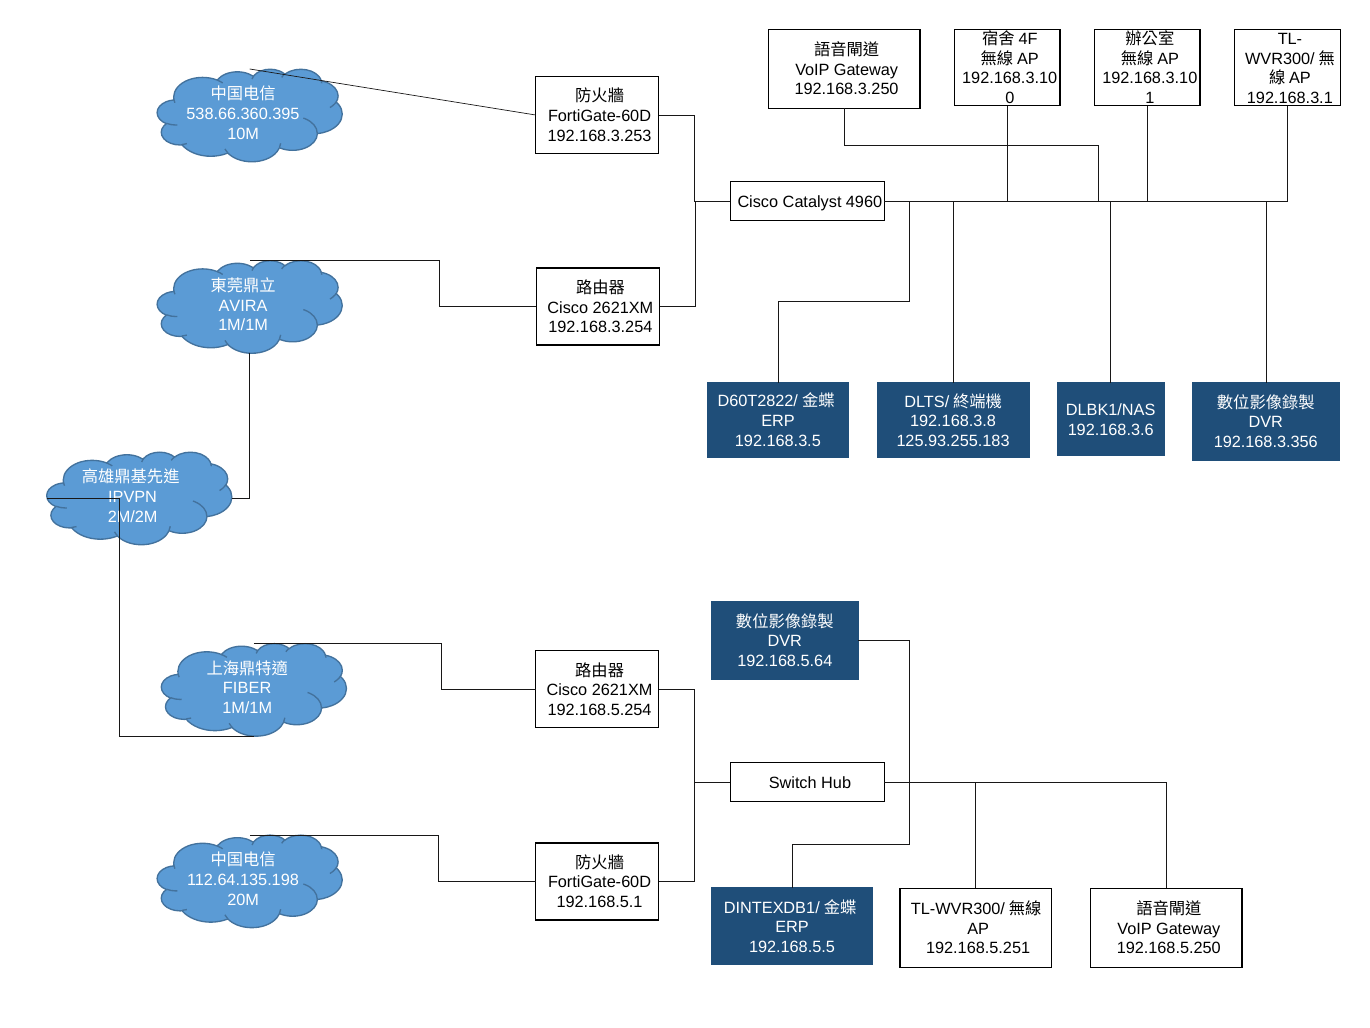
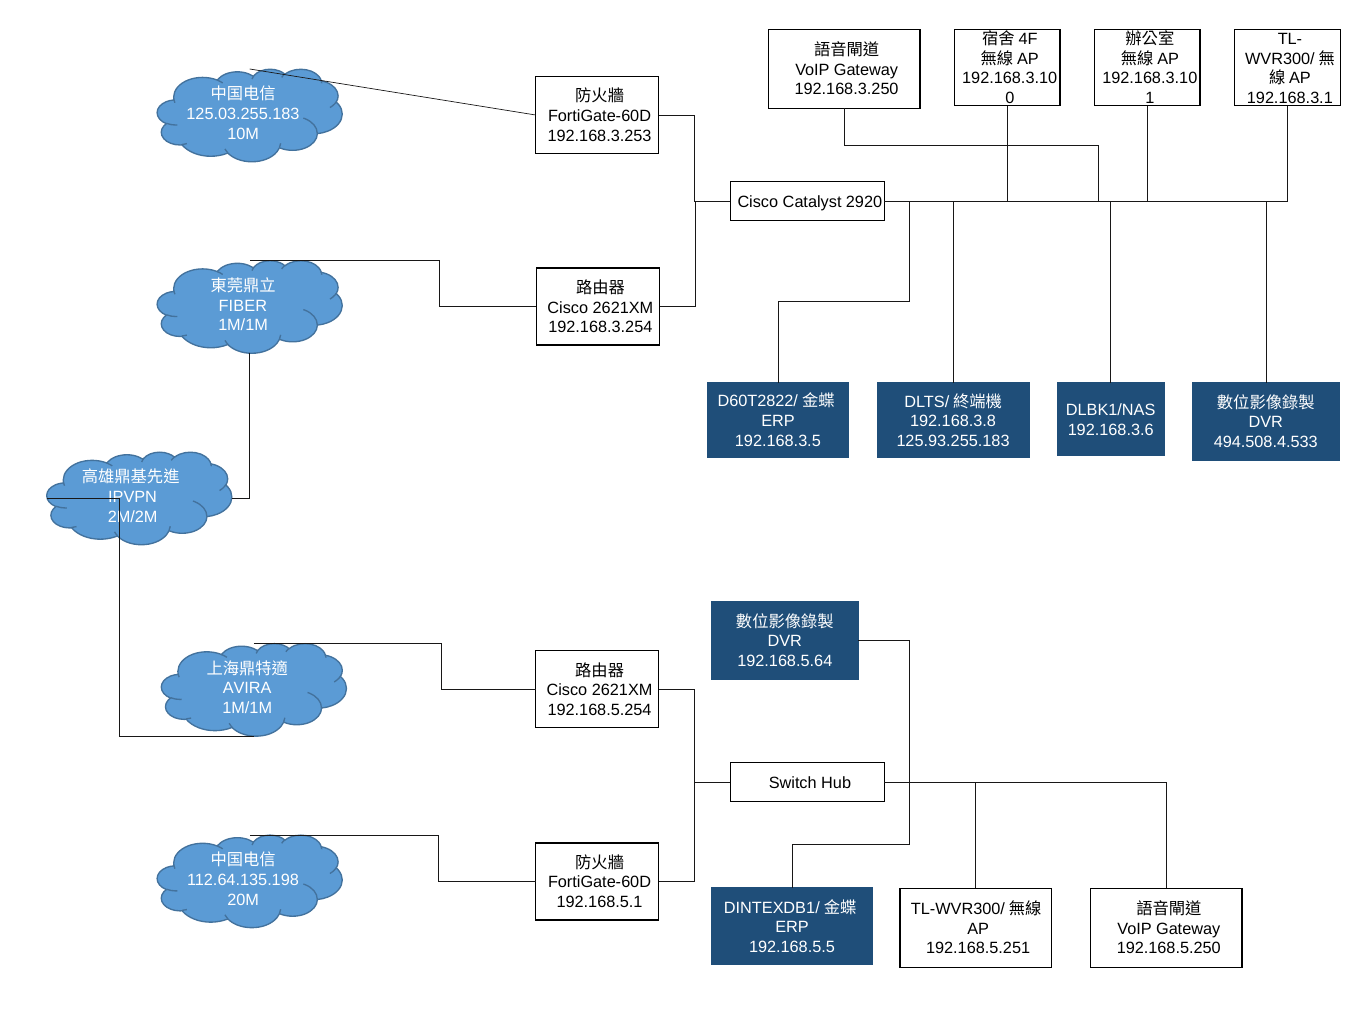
538.66.360.395: 538.66.360.395 -> 125.03.255.183
4960: 4960 -> 2920
AVIRA: AVIRA -> FIBER
192.168.3.356: 192.168.3.356 -> 494.508.4.533
FIBER: FIBER -> AVIRA
